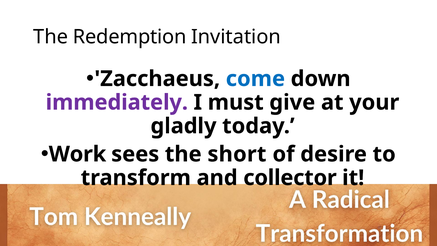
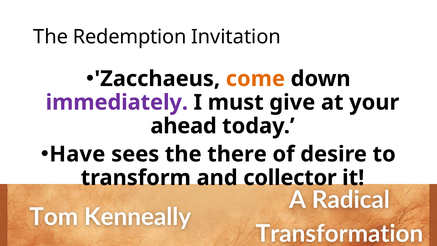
come colour: blue -> orange
gladly: gladly -> ahead
Work: Work -> Have
short: short -> there
